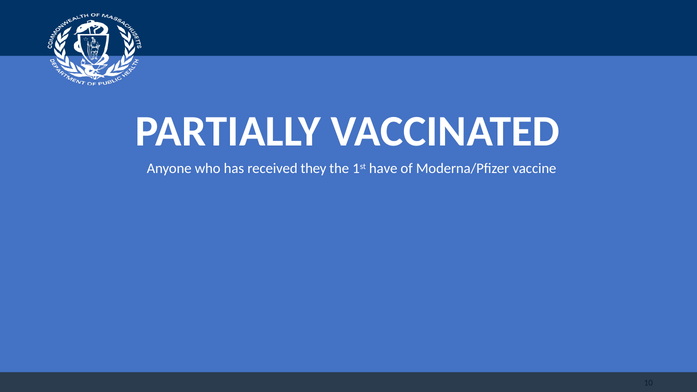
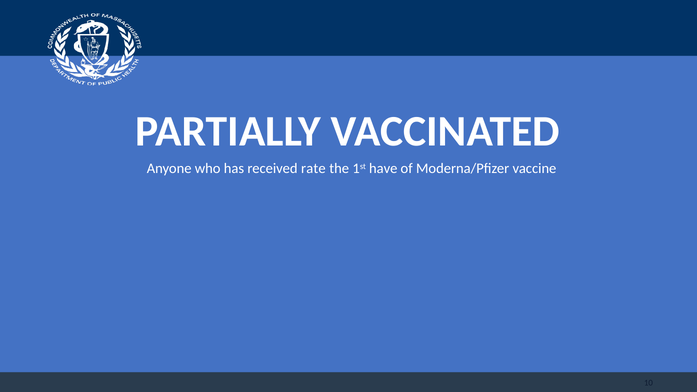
they: they -> rate
